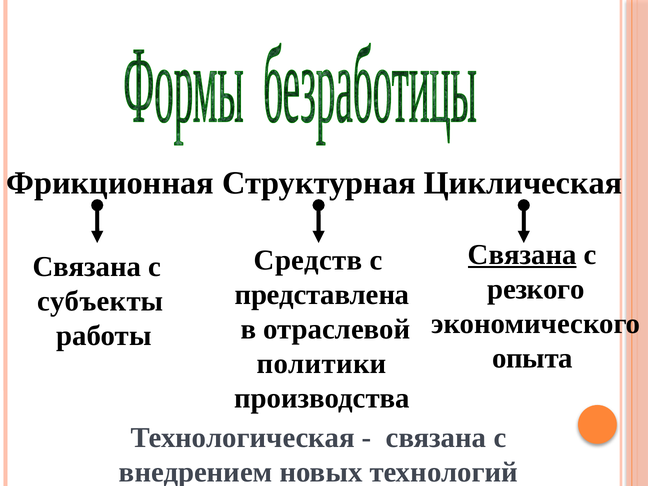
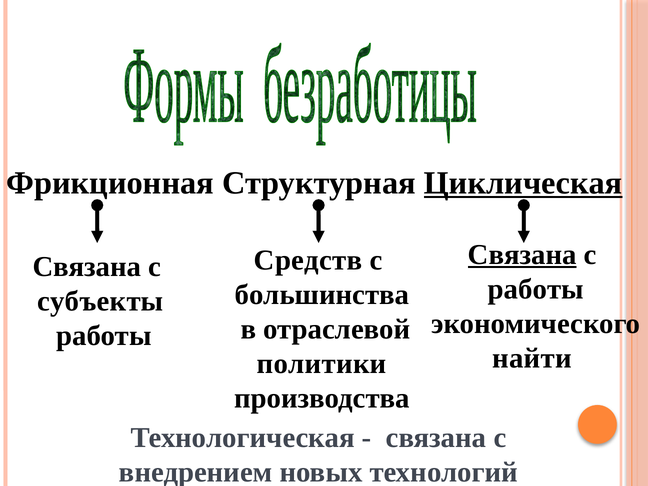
Циклическая underline: none -> present
резкого at (536, 289): резкого -> работы
представлена: представлена -> большинства
опыта: опыта -> найти
